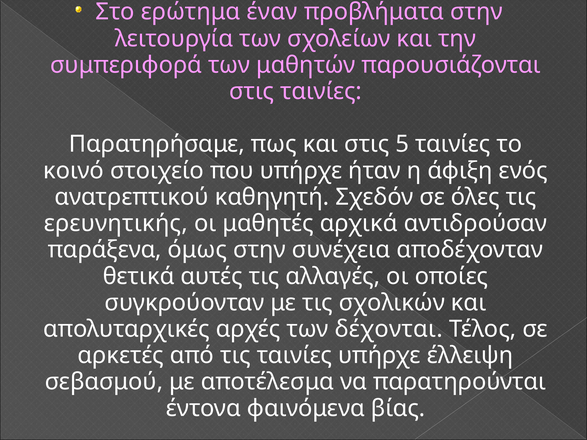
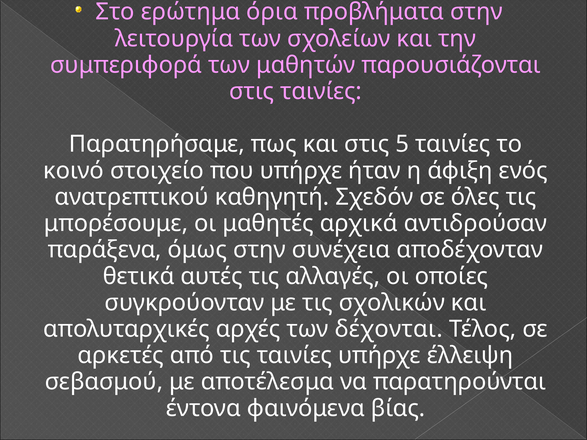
έναν: έναν -> όρια
ερευνητικής: ερευνητικής -> μπορέσουμε
